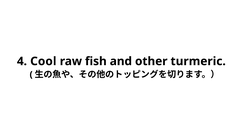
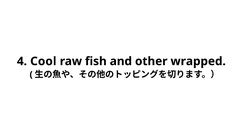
turmeric: turmeric -> wrapped
